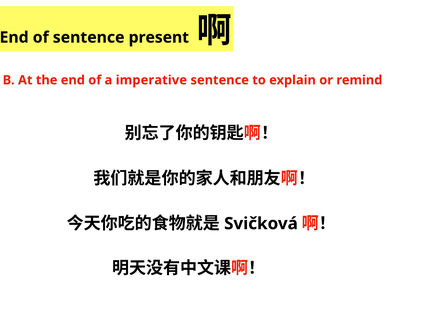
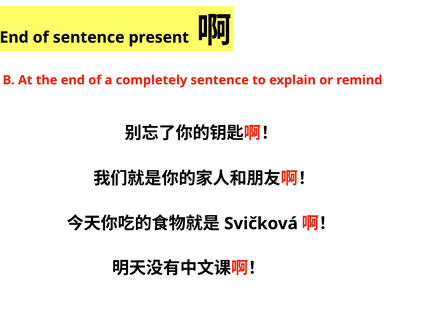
imperative: imperative -> completely
